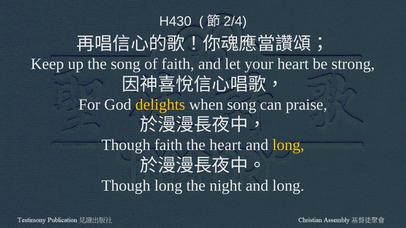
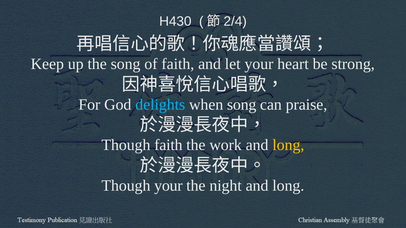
delights colour: yellow -> light blue
the heart: heart -> work
Though long: long -> your
